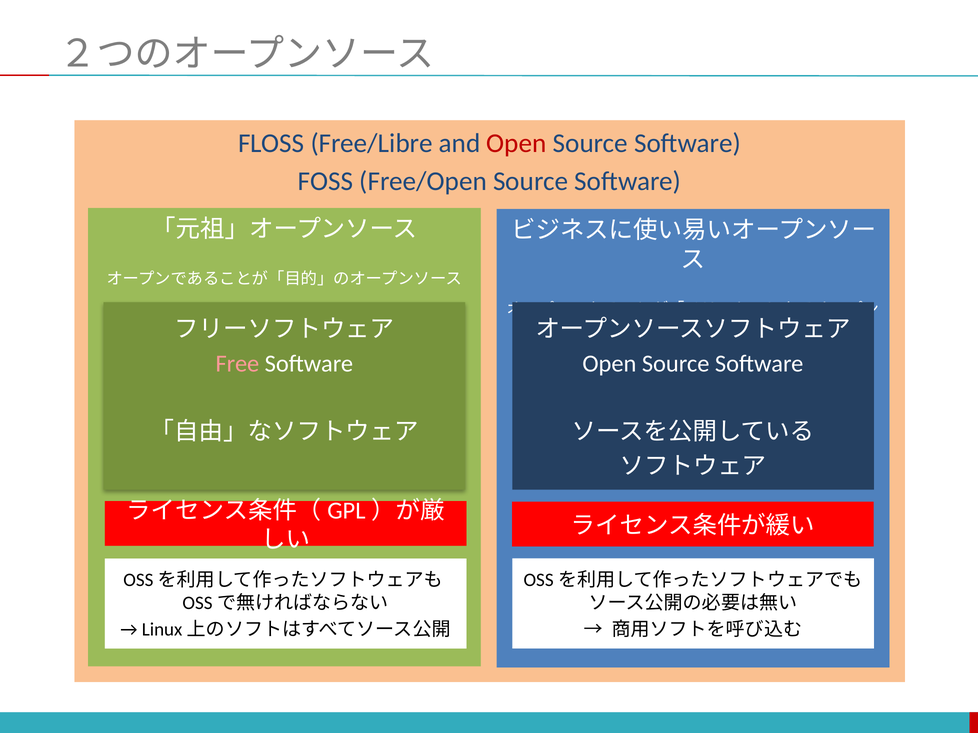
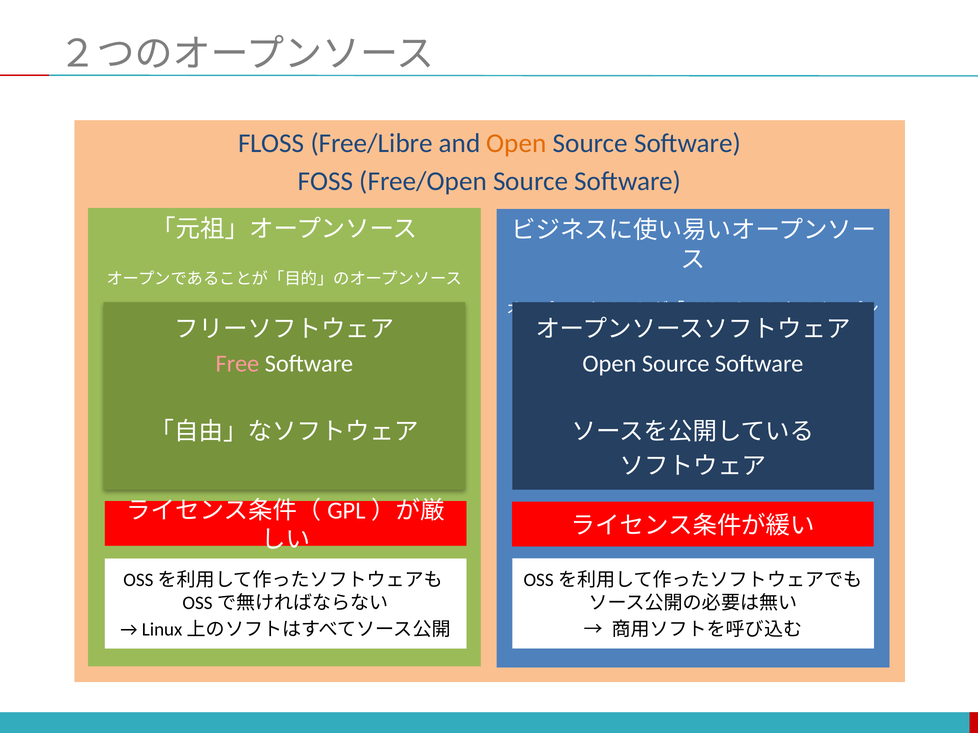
Open at (516, 143) colour: red -> orange
